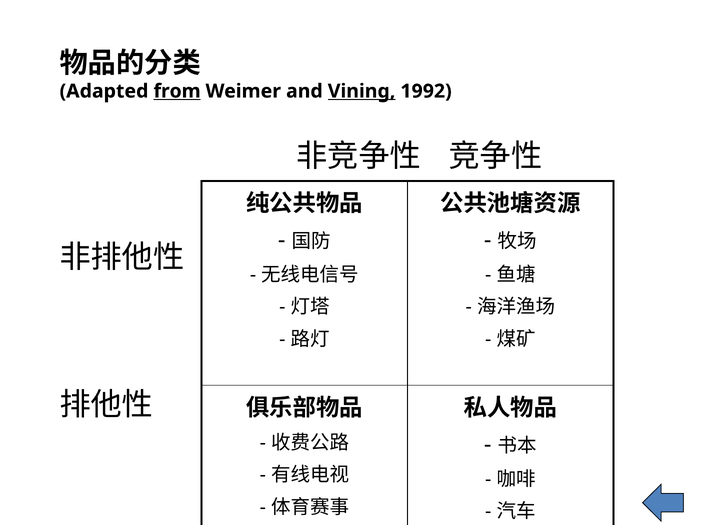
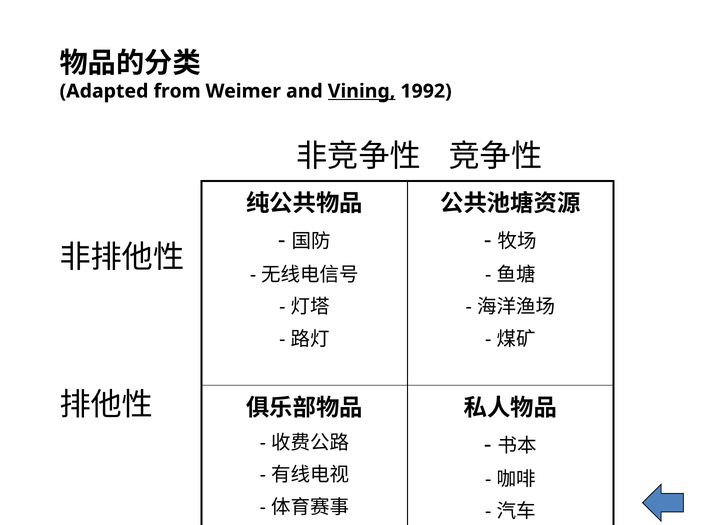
from underline: present -> none
